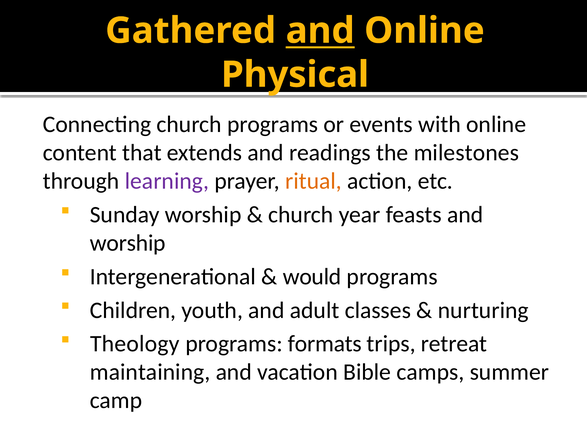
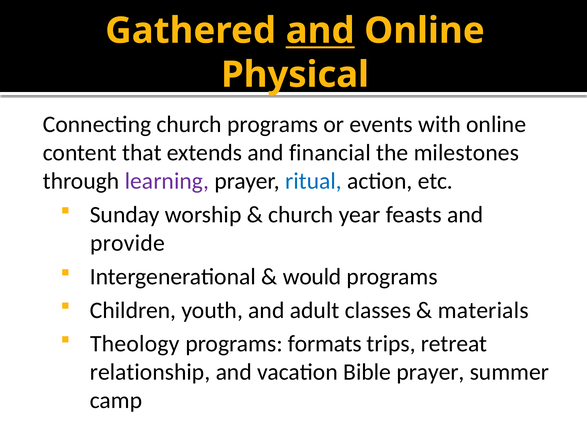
readings: readings -> financial
ritual colour: orange -> blue
worship at (128, 243): worship -> provide
nurturing: nurturing -> materials
maintaining: maintaining -> relationship
Bible camps: camps -> prayer
